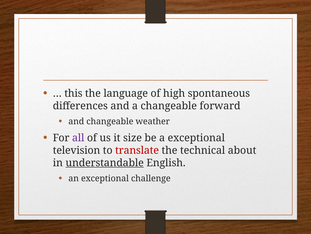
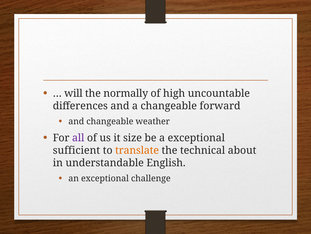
this: this -> will
language: language -> normally
spontaneous: spontaneous -> uncountable
television: television -> sufficient
translate colour: red -> orange
understandable underline: present -> none
